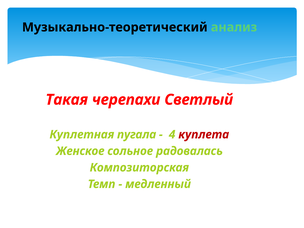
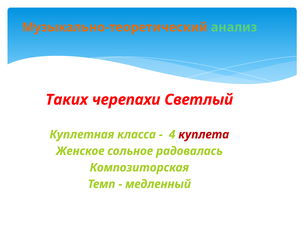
Музыкально-теоретический colour: black -> orange
Такая: Такая -> Таких
пугала: пугала -> класса
